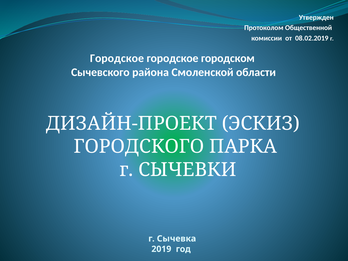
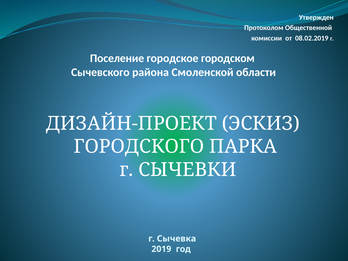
Городское at (117, 58): Городское -> Поселение
